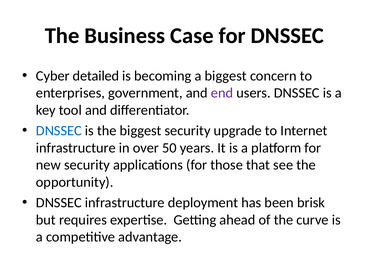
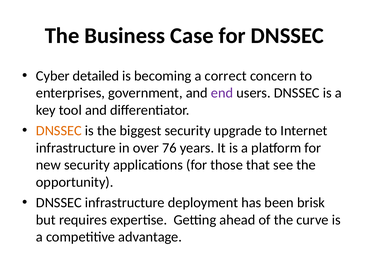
a biggest: biggest -> correct
DNSSEC at (59, 131) colour: blue -> orange
50: 50 -> 76
